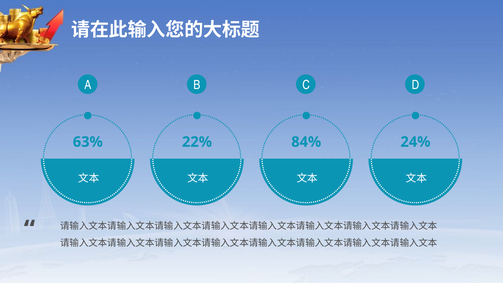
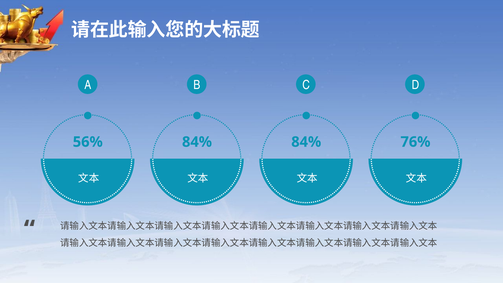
63%: 63% -> 56%
22% at (197, 142): 22% -> 84%
24%: 24% -> 76%
